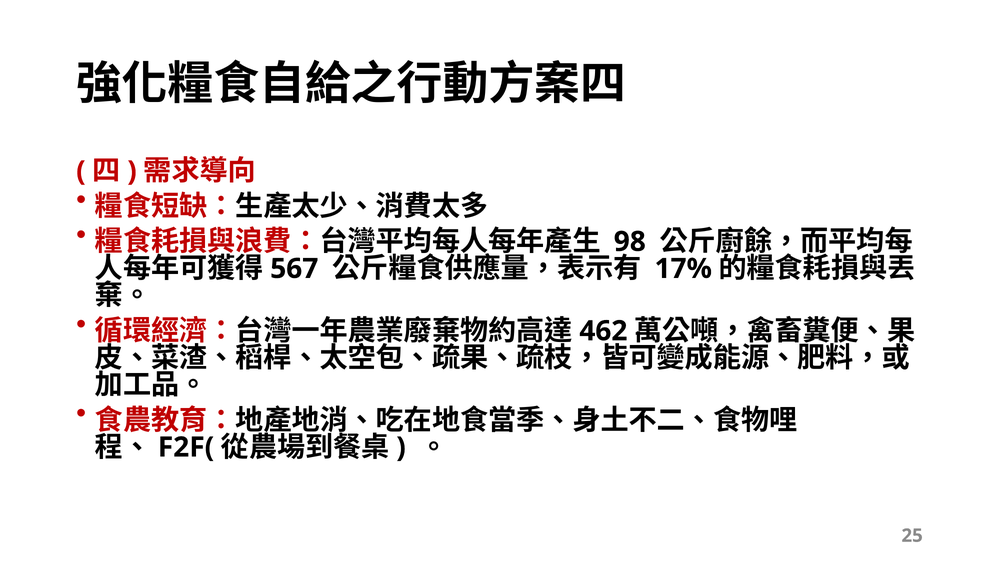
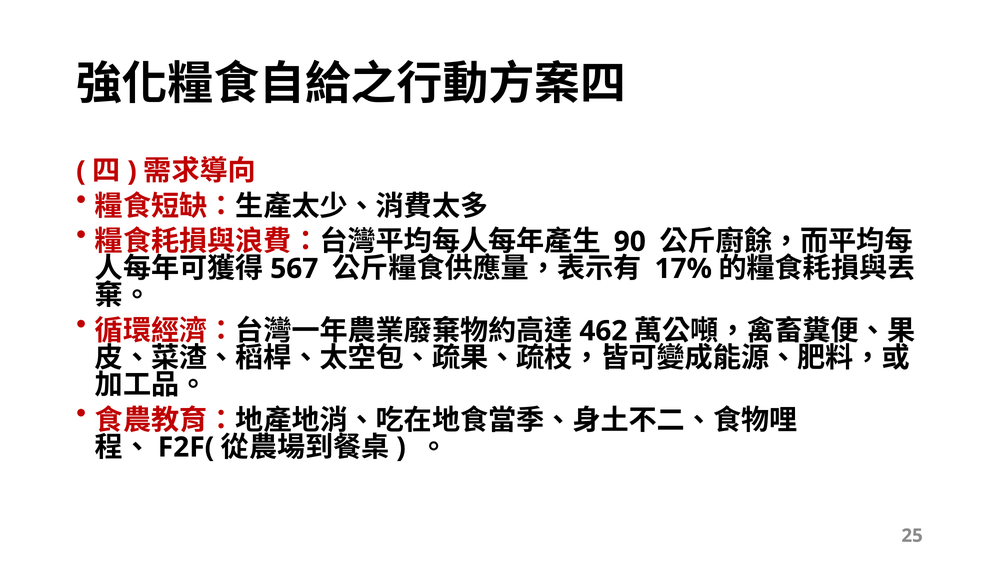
98: 98 -> 90
